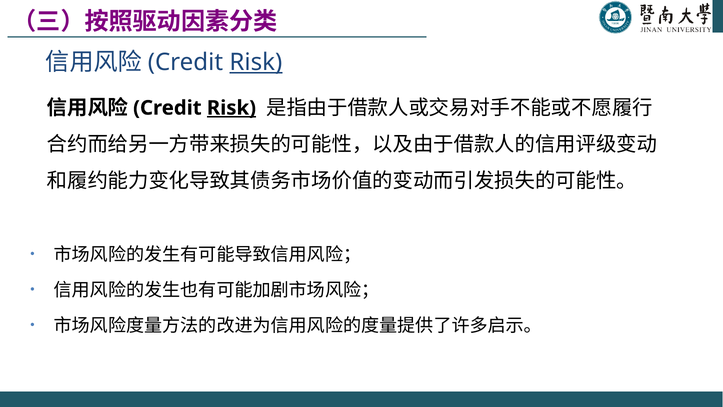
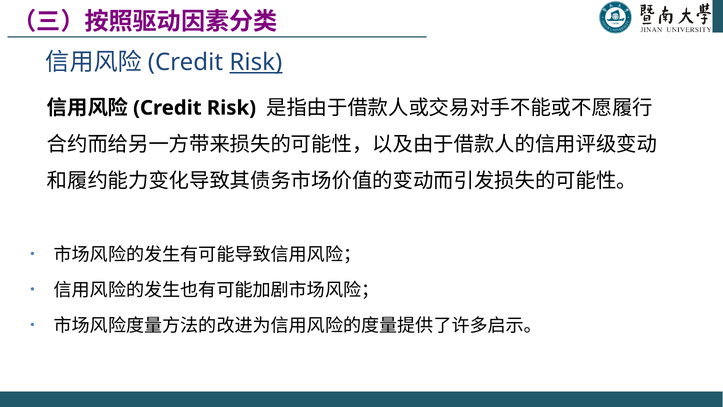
Risk at (231, 108) underline: present -> none
